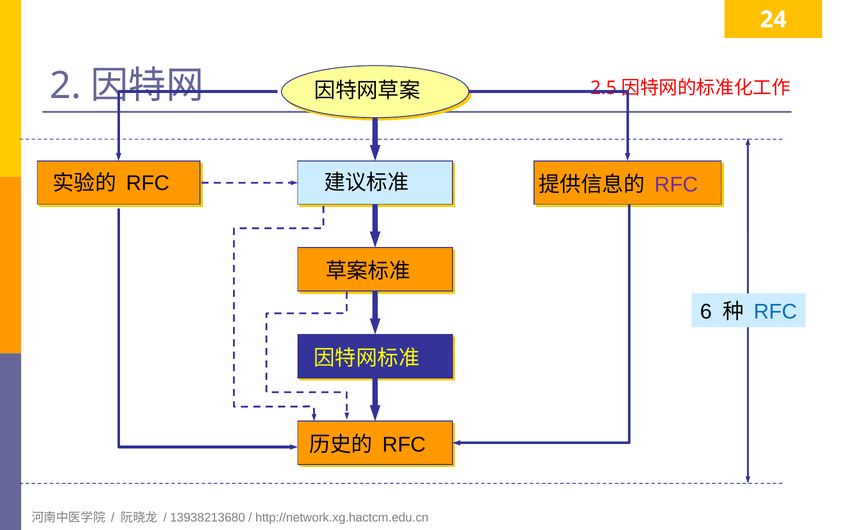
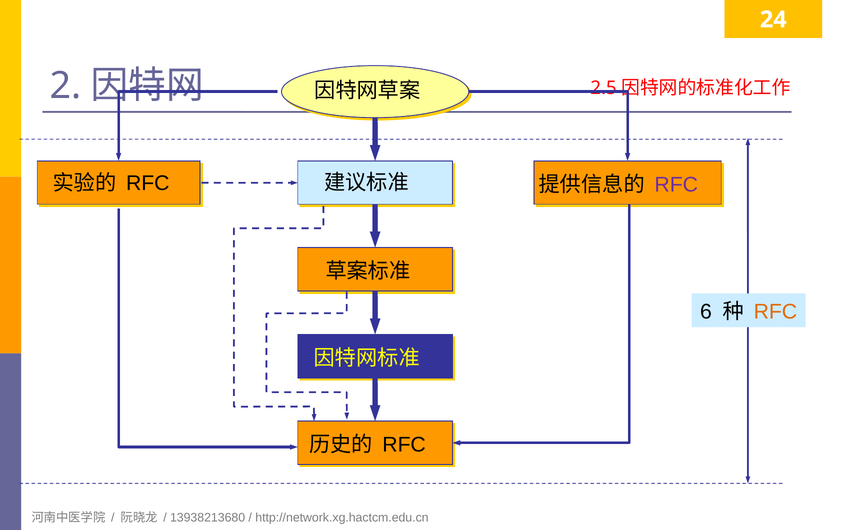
RFC at (775, 312) colour: blue -> orange
